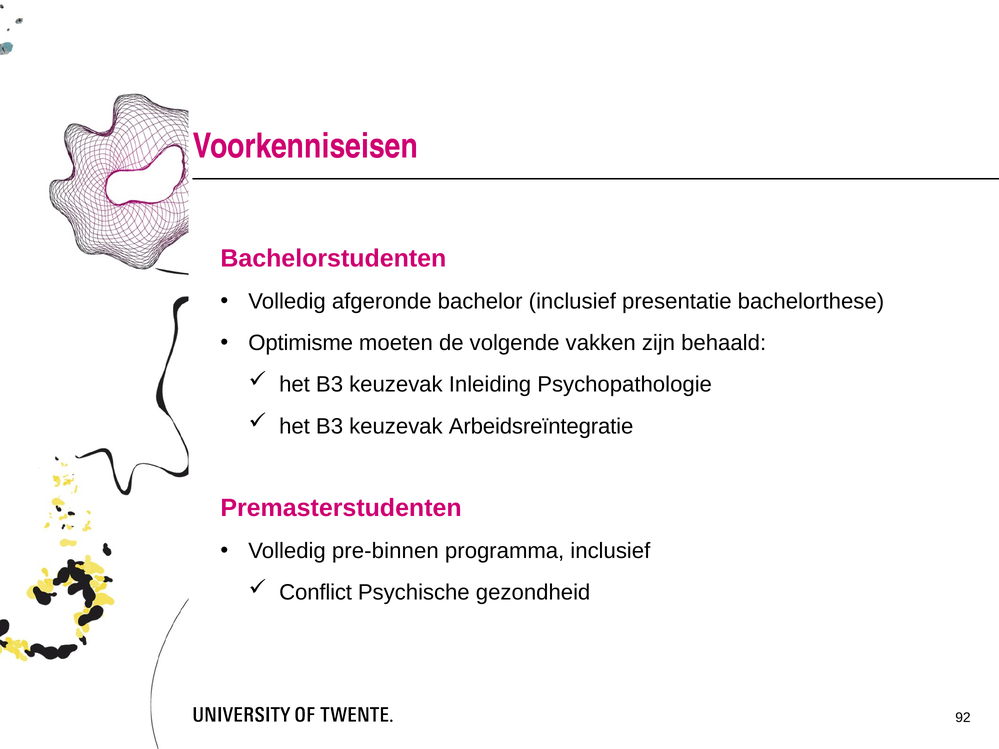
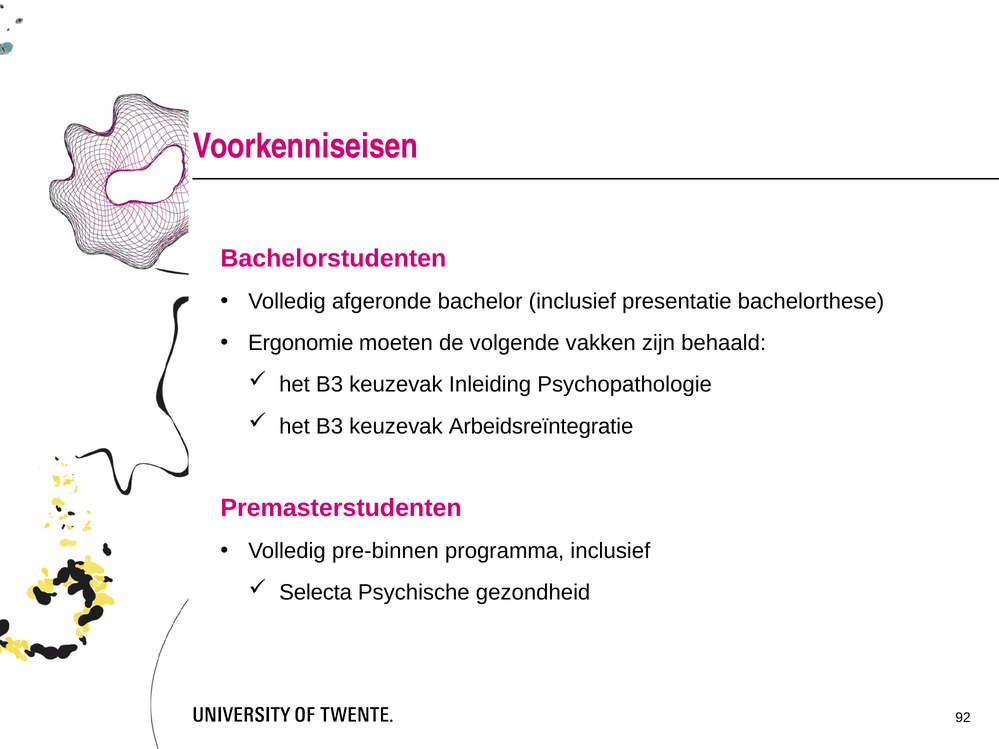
Optimisme: Optimisme -> Ergonomie
Conflict: Conflict -> Selecta
